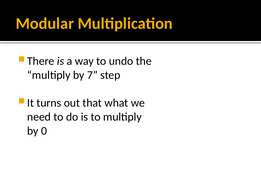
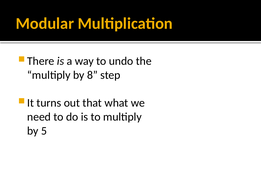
7: 7 -> 8
0: 0 -> 5
